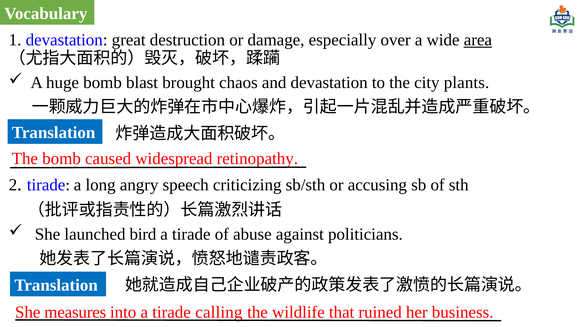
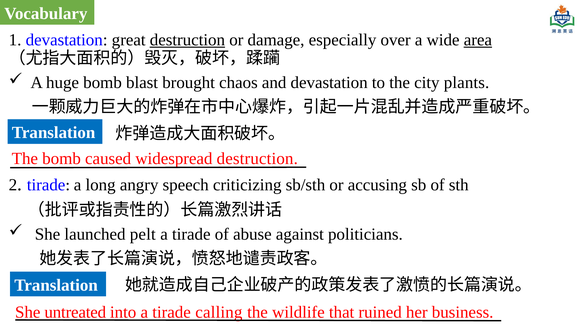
destruction at (187, 40) underline: none -> present
widespread retinopathy: retinopathy -> destruction
bird: bird -> pelt
measures: measures -> untreated
